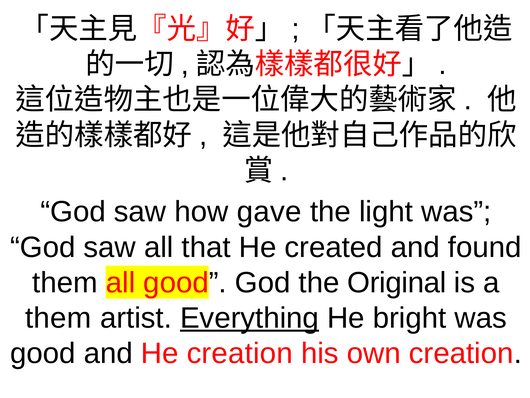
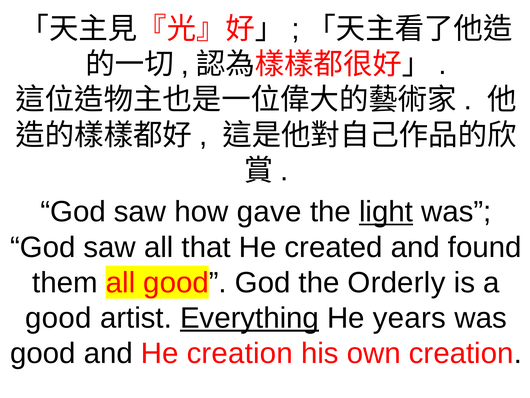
light underline: none -> present
Original: Original -> Orderly
them at (58, 318): them -> good
bright: bright -> years
